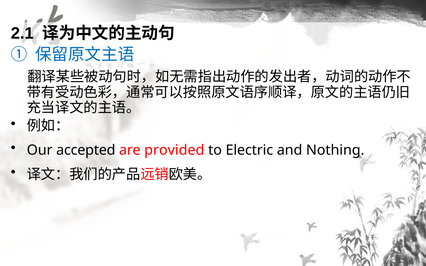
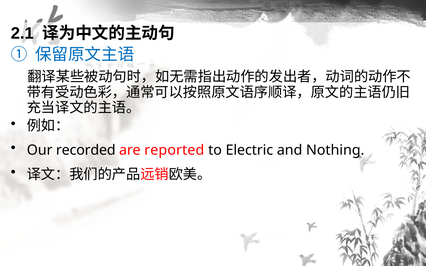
accepted: accepted -> recorded
provided: provided -> reported
